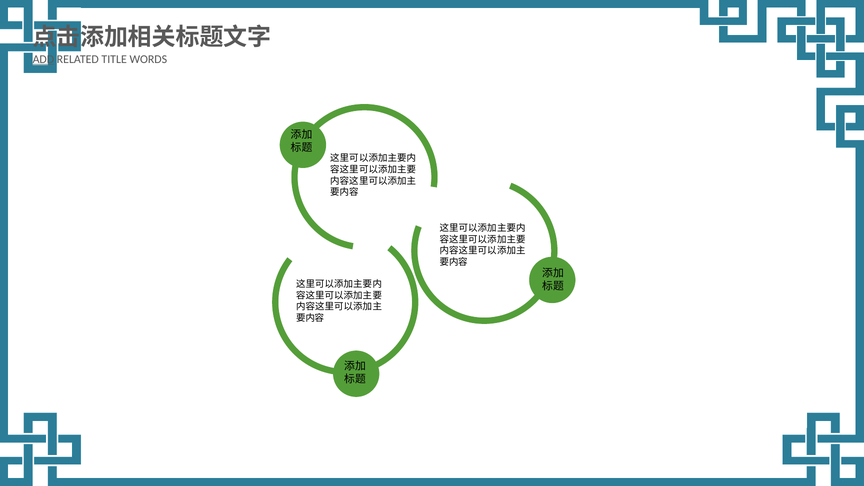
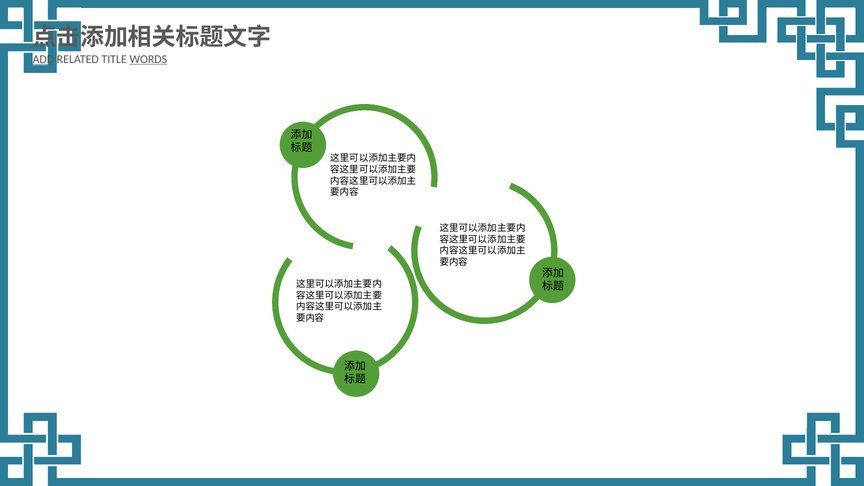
WORDS underline: none -> present
